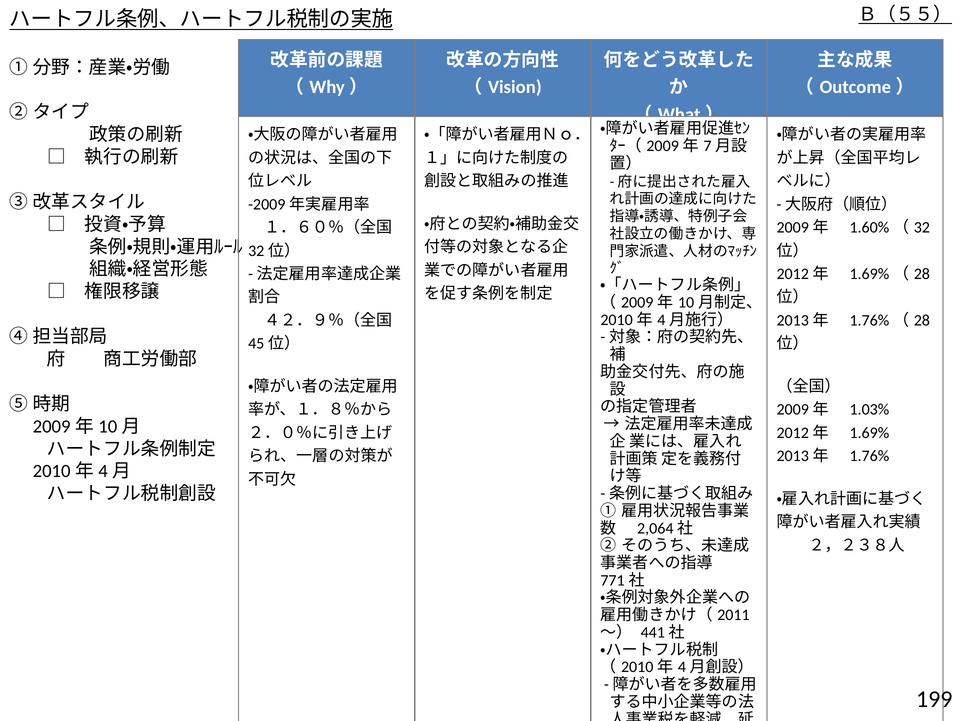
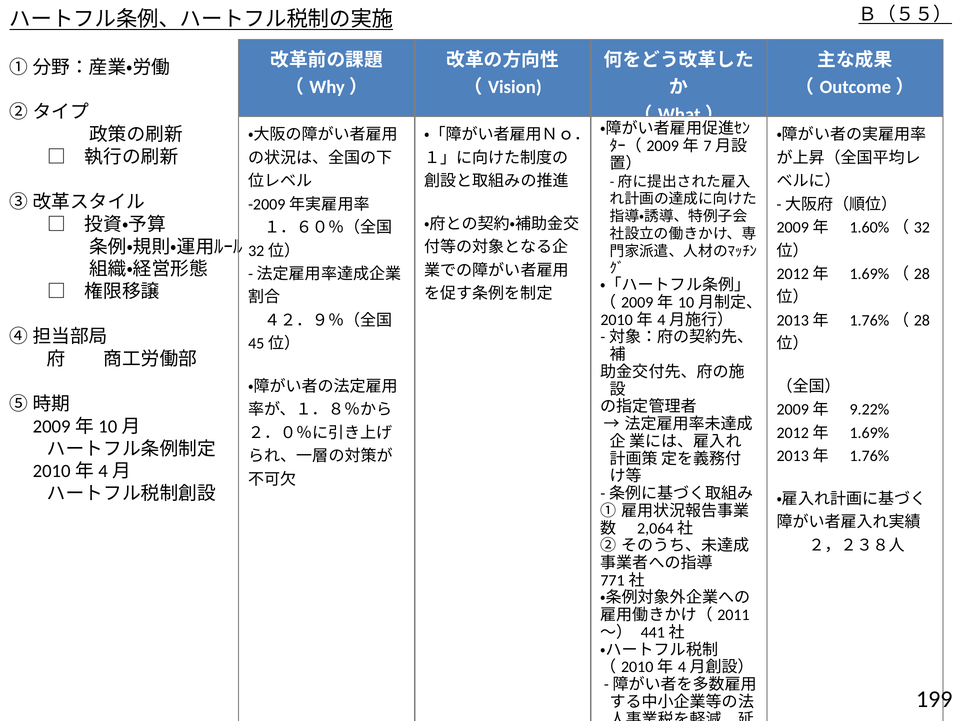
1.03%: 1.03% -> 9.22%
